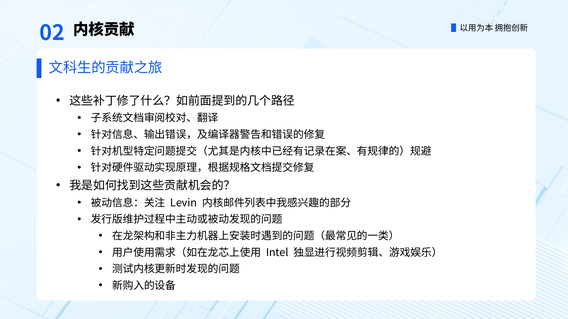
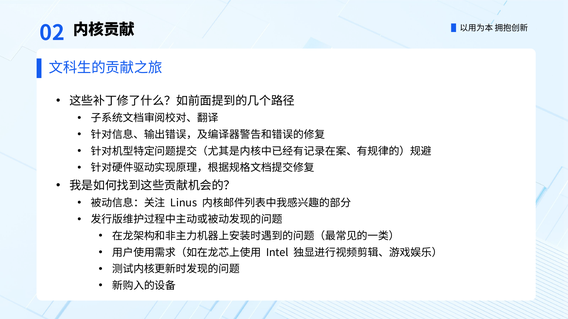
Levin: Levin -> Linus
